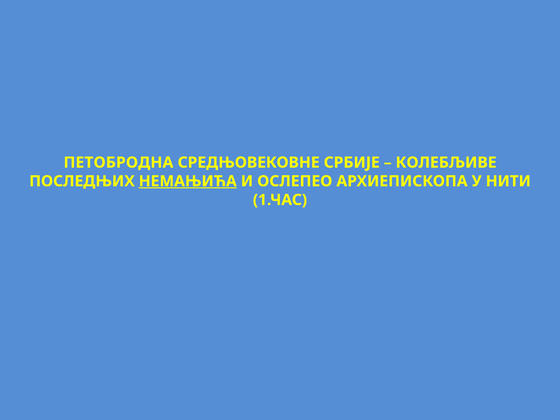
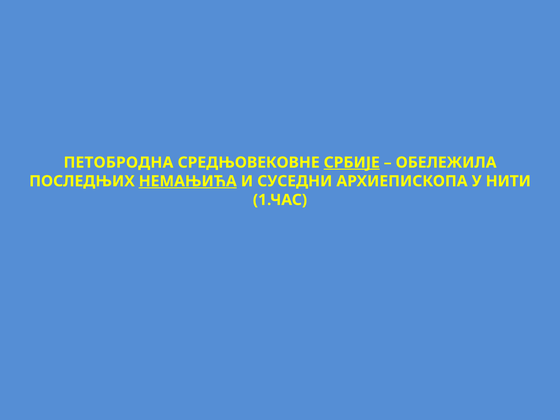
СРБИЈЕ underline: none -> present
КОЛЕБЉИВЕ: КОЛЕБЉИВЕ -> ОБЕЛЕЖИЛА
ОСЛЕПЕО: ОСЛЕПЕО -> СУСЕДНИ
